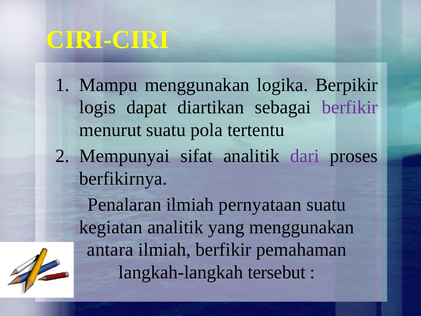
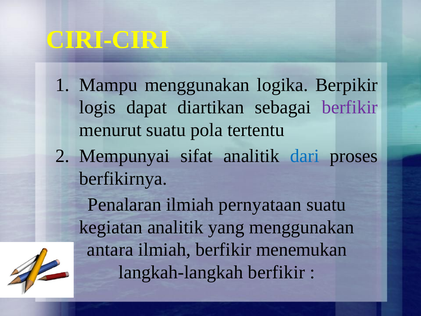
dari colour: purple -> blue
pemahaman: pemahaman -> menemukan
langkah-langkah tersebut: tersebut -> berfikir
